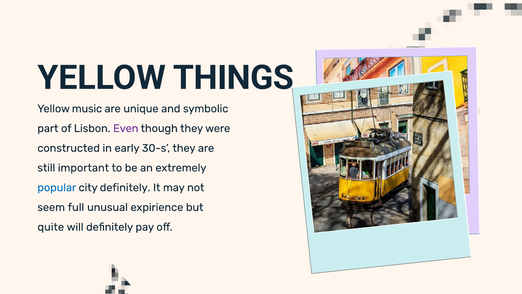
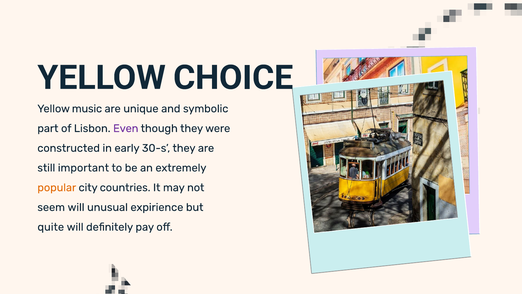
THINGS: THINGS -> CHOICE
popular colour: blue -> orange
city definitely: definitely -> countries
seem full: full -> will
